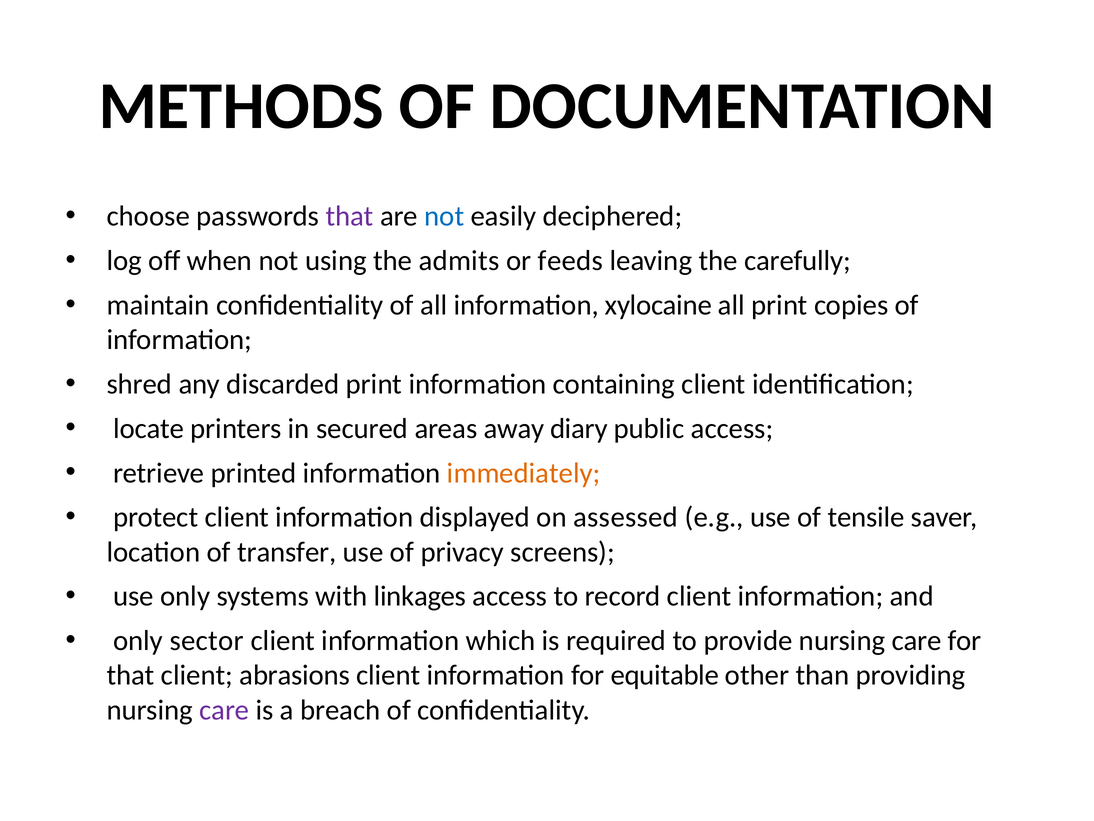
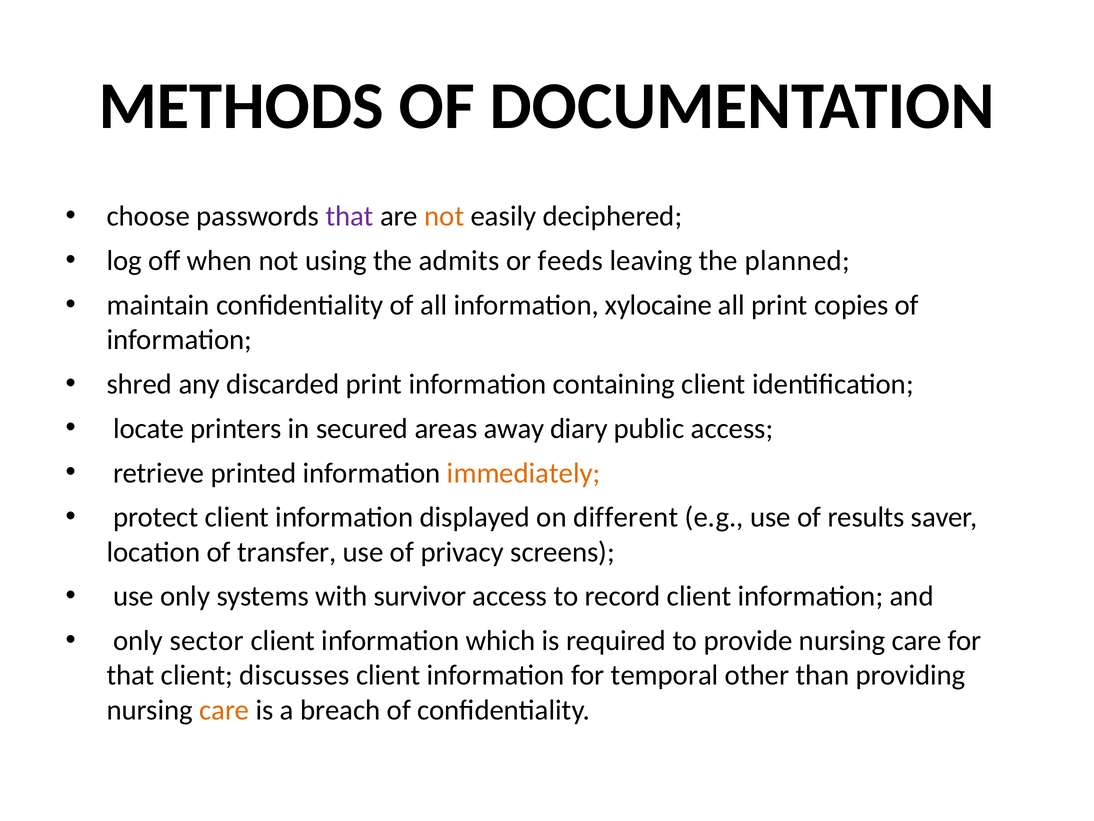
not at (444, 216) colour: blue -> orange
carefully: carefully -> planned
assessed: assessed -> different
tensile: tensile -> results
linkages: linkages -> survivor
abrasions: abrasions -> discusses
equitable: equitable -> temporal
care at (224, 710) colour: purple -> orange
